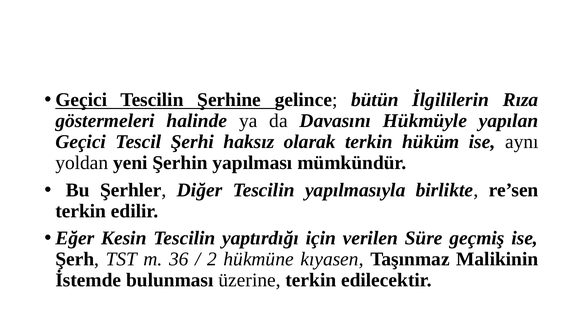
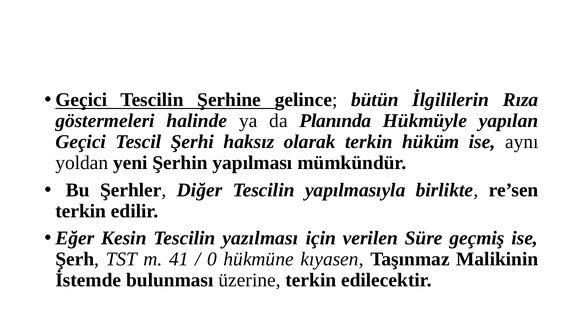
Davasını: Davasını -> Planında
yaptırdığı: yaptırdığı -> yazılması
36: 36 -> 41
2: 2 -> 0
